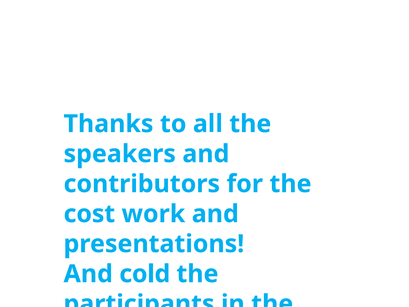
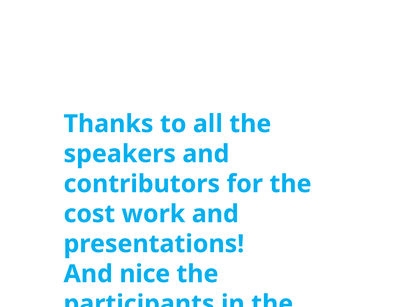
cold: cold -> nice
